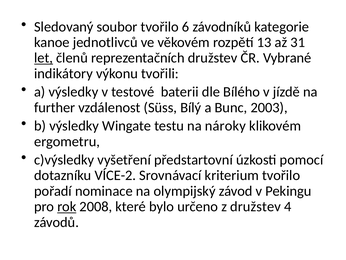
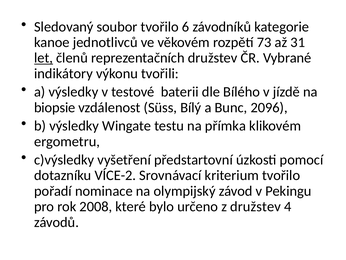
13: 13 -> 73
further: further -> biopsie
2003: 2003 -> 2096
nároky: nároky -> přímka
rok underline: present -> none
